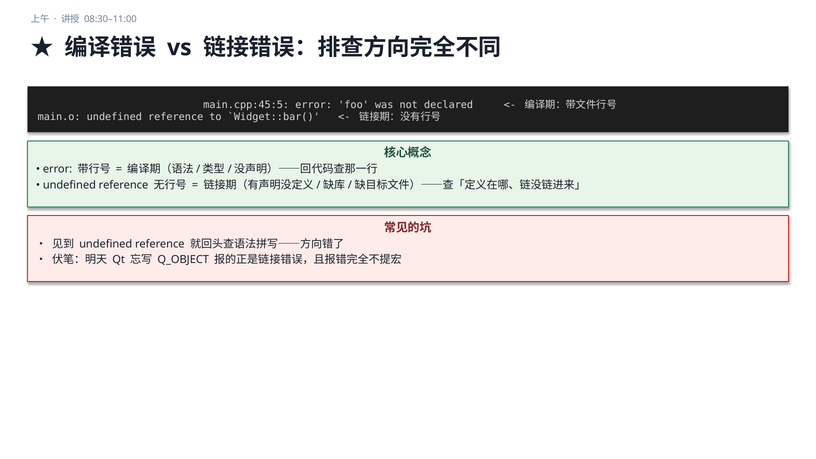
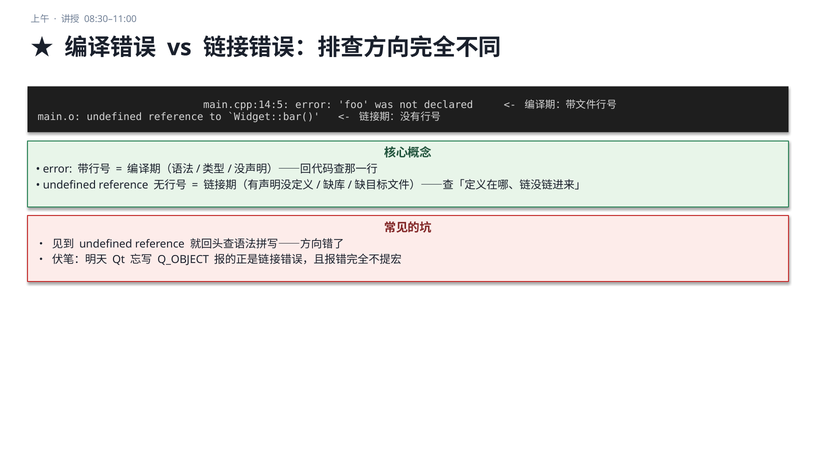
main.cpp:45:5: main.cpp:45:5 -> main.cpp:14:5
